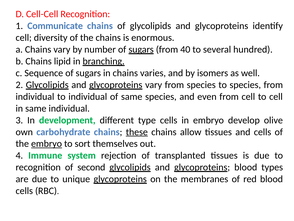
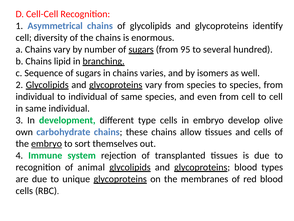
Communicate: Communicate -> Asymmetrical
40: 40 -> 95
these underline: present -> none
second: second -> animal
